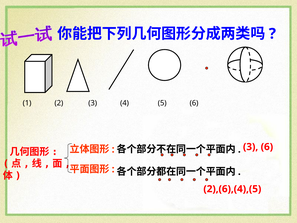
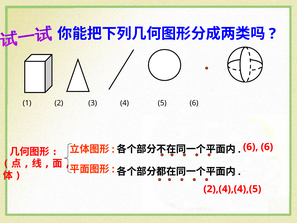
3 at (251, 147): 3 -> 6
2),(6),(4),(5: 2),(6),(4),(5 -> 2),(4),(4),(5
